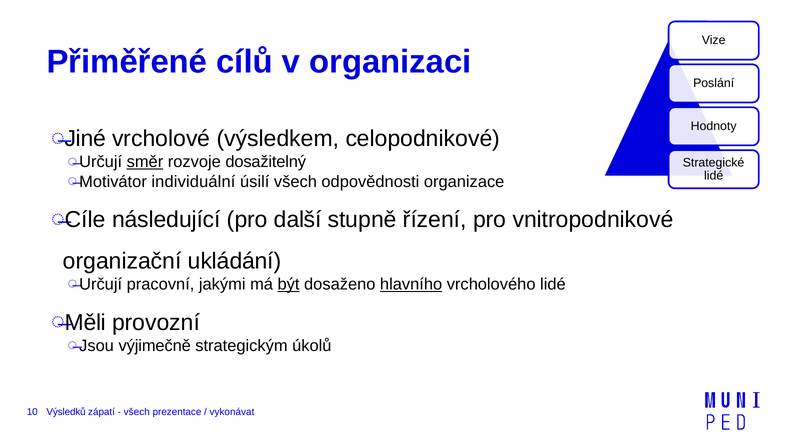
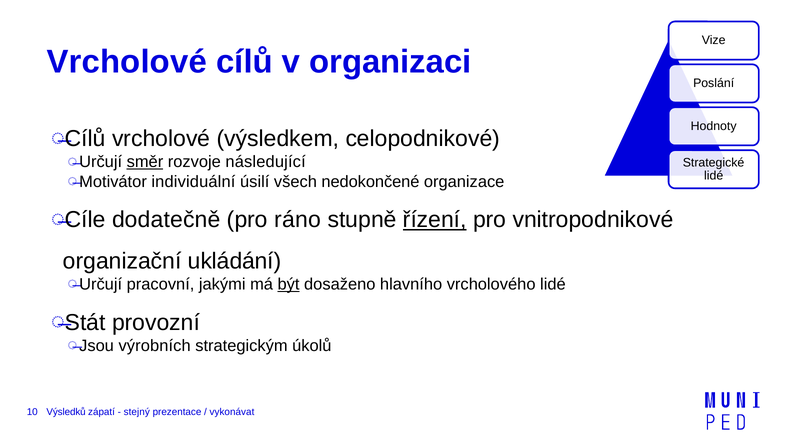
Přiměřené at (127, 62): Přiměřené -> Vrcholové
Jiné at (85, 139): Jiné -> Cílů
dosažitelný: dosažitelný -> následující
odpovědnosti: odpovědnosti -> nedokončené
následující: následující -> dodatečně
další: další -> ráno
řízení underline: none -> present
hlavního underline: present -> none
Měli: Měli -> Stát
výjimečně: výjimečně -> výrobních
všech at (137, 412): všech -> stejný
